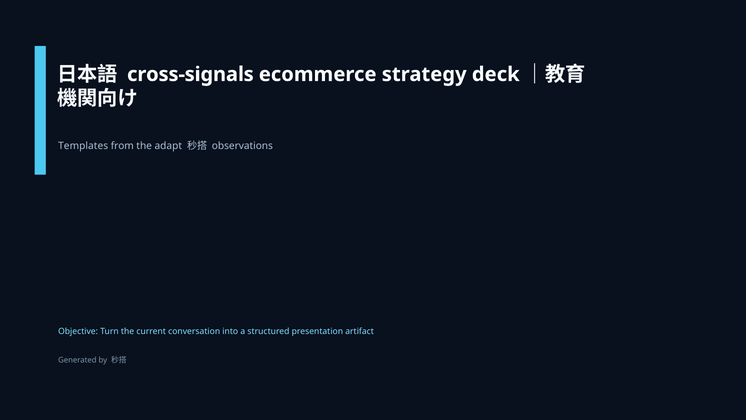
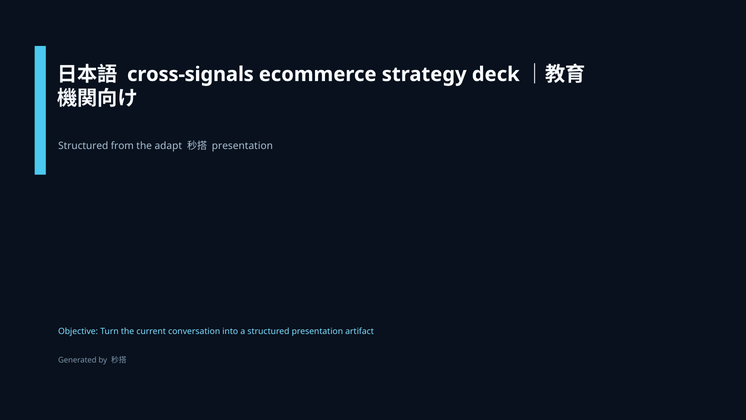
Templates at (83, 146): Templates -> Structured
observations at (242, 146): observations -> presentation
